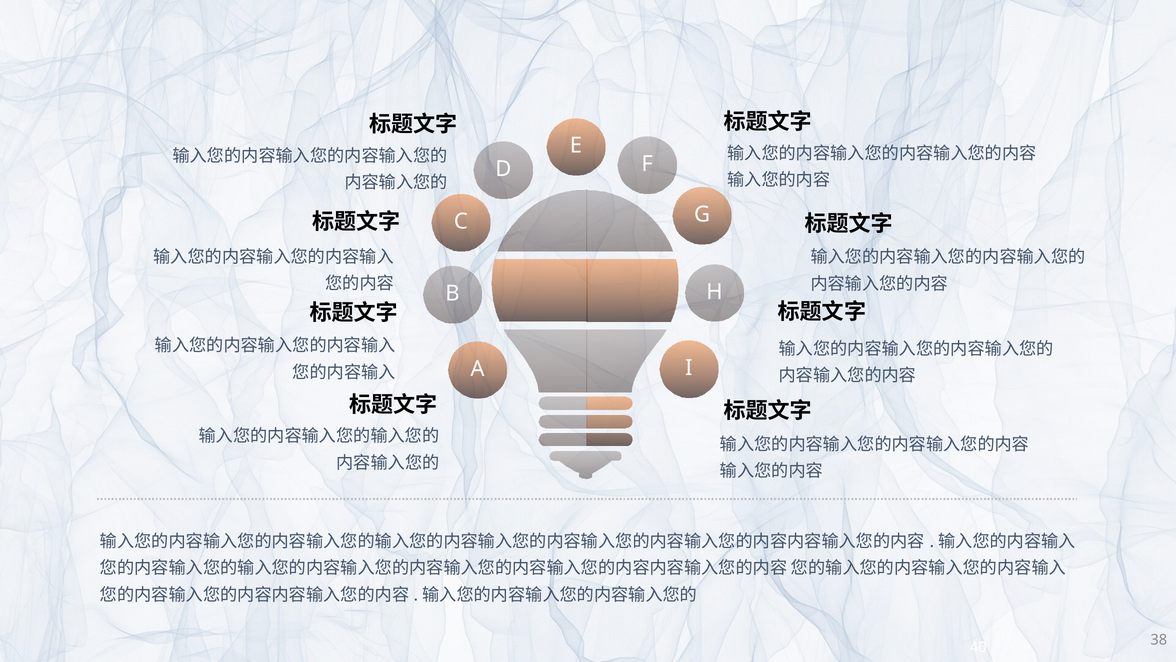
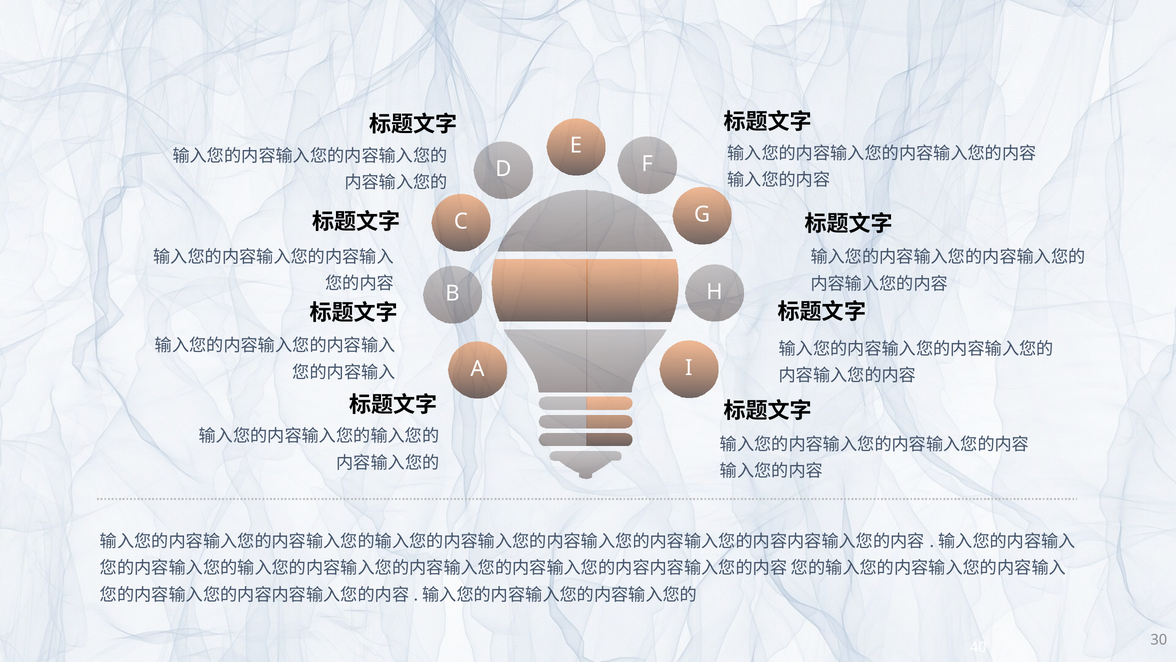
38: 38 -> 30
